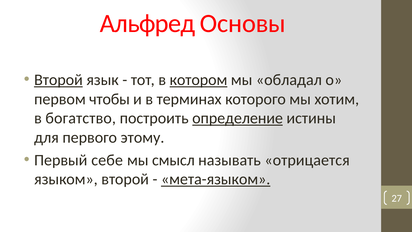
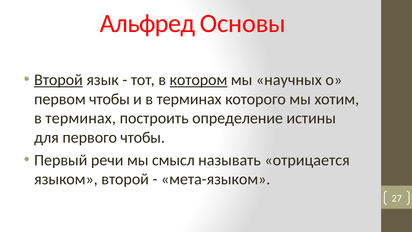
обладал: обладал -> научных
богатство at (81, 118): богатство -> терминах
определение underline: present -> none
первого этому: этому -> чтобы
себе: себе -> речи
мета-языком underline: present -> none
